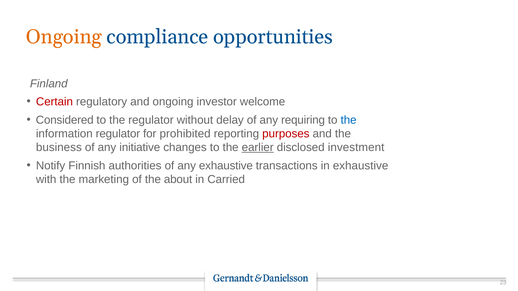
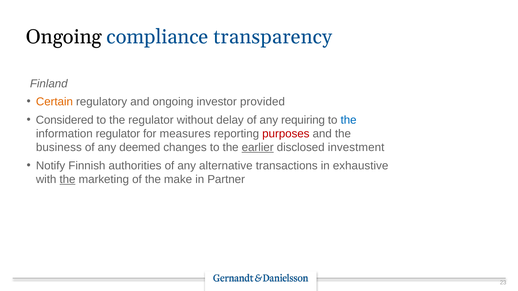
Ongoing at (64, 37) colour: orange -> black
opportunities: opportunities -> transparency
Certain colour: red -> orange
welcome: welcome -> provided
prohibited: prohibited -> measures
initiative: initiative -> deemed
any exhaustive: exhaustive -> alternative
the at (67, 180) underline: none -> present
about: about -> make
Carried: Carried -> Partner
